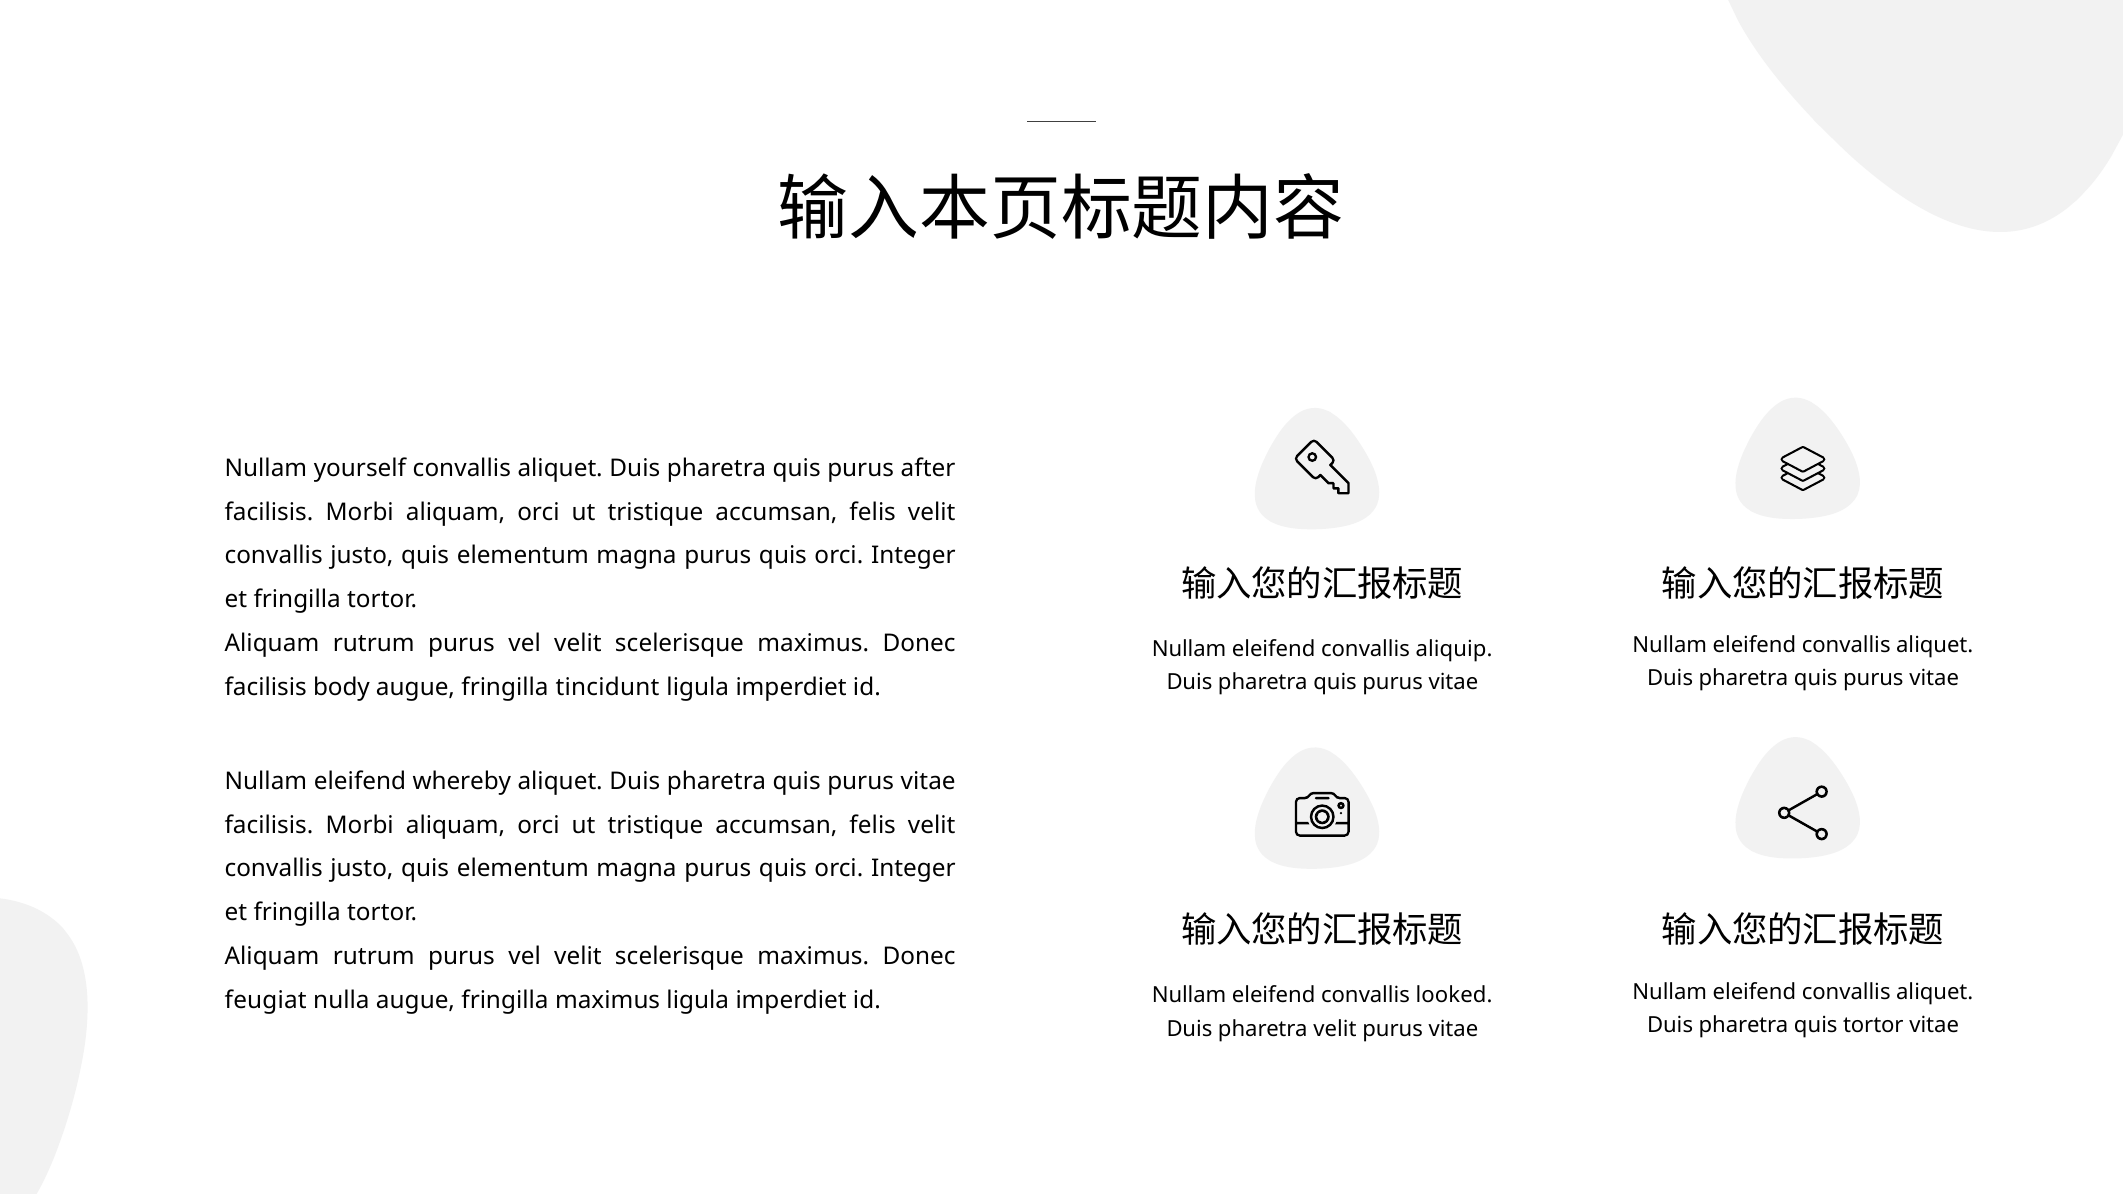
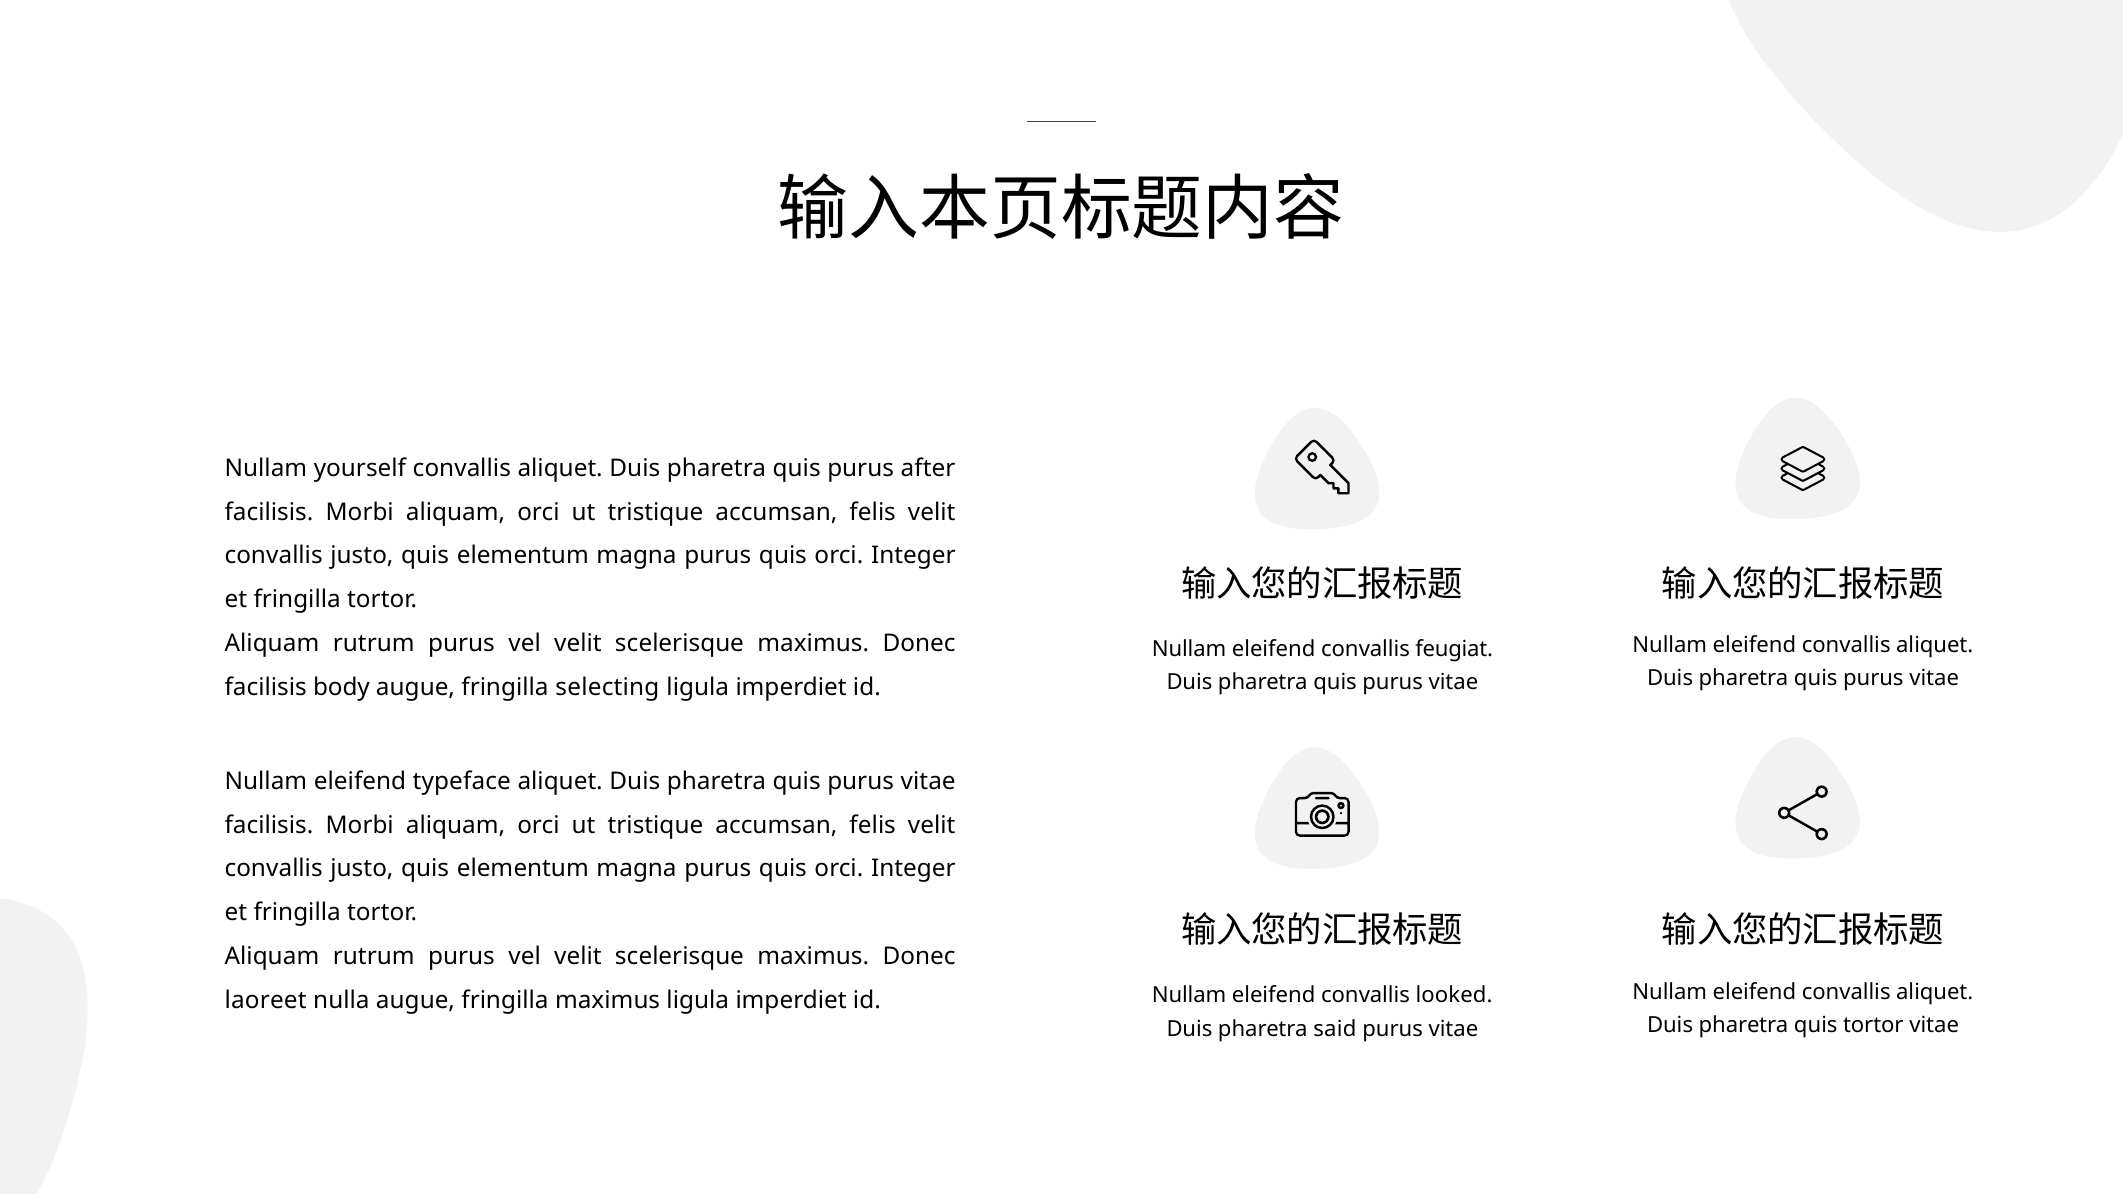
aliquip: aliquip -> feugiat
tincidunt: tincidunt -> selecting
whereby: whereby -> typeface
feugiat: feugiat -> laoreet
pharetra velit: velit -> said
